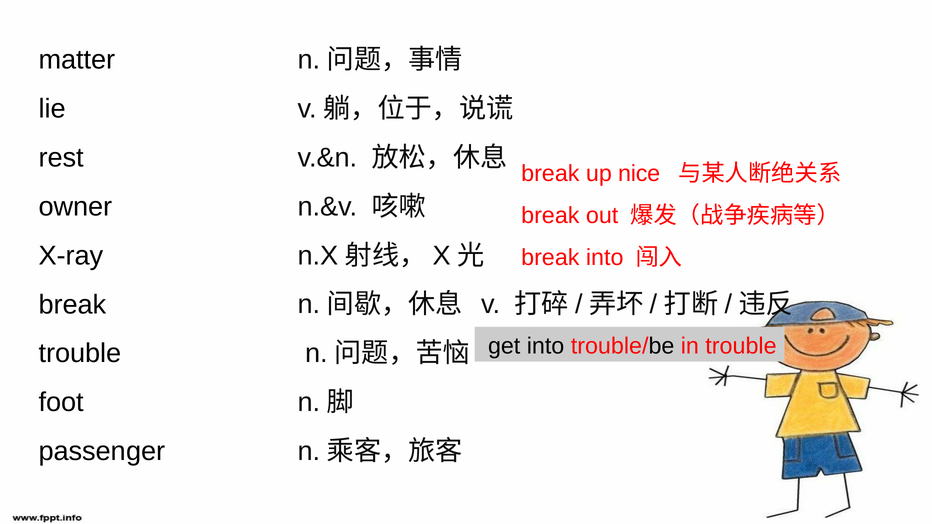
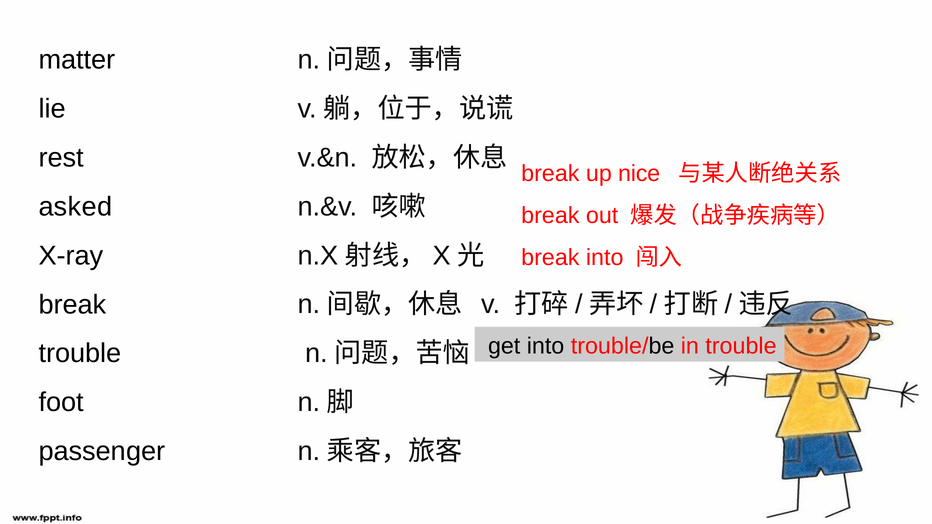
owner: owner -> asked
